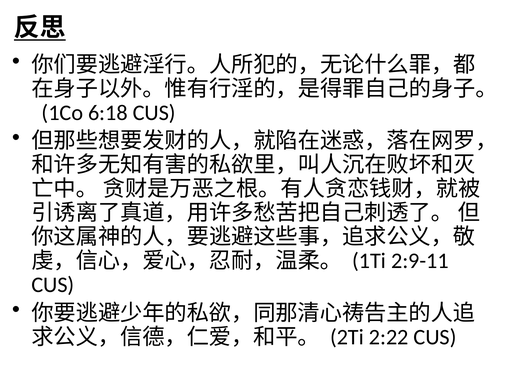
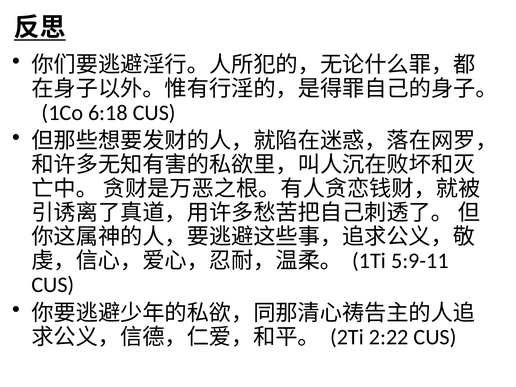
2:9-11: 2:9-11 -> 5:9-11
